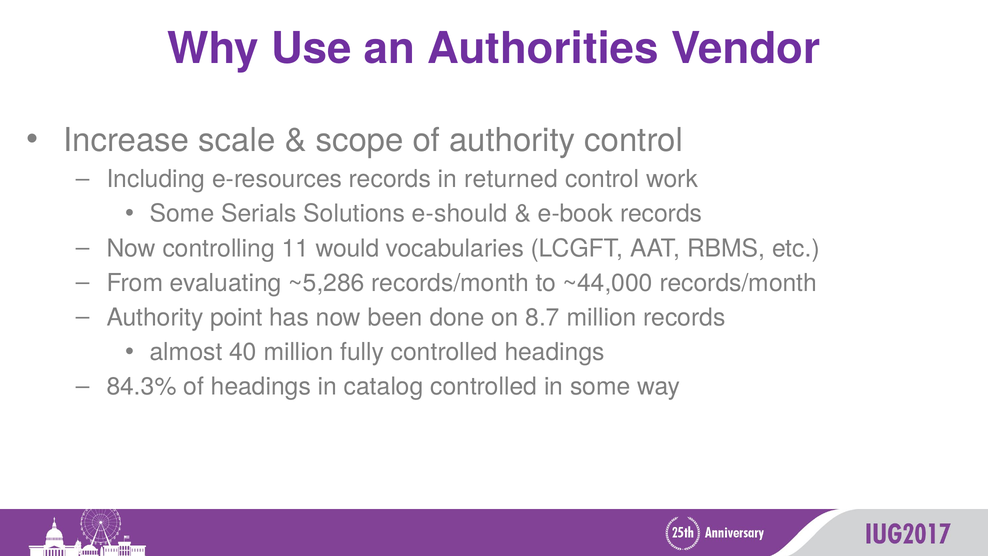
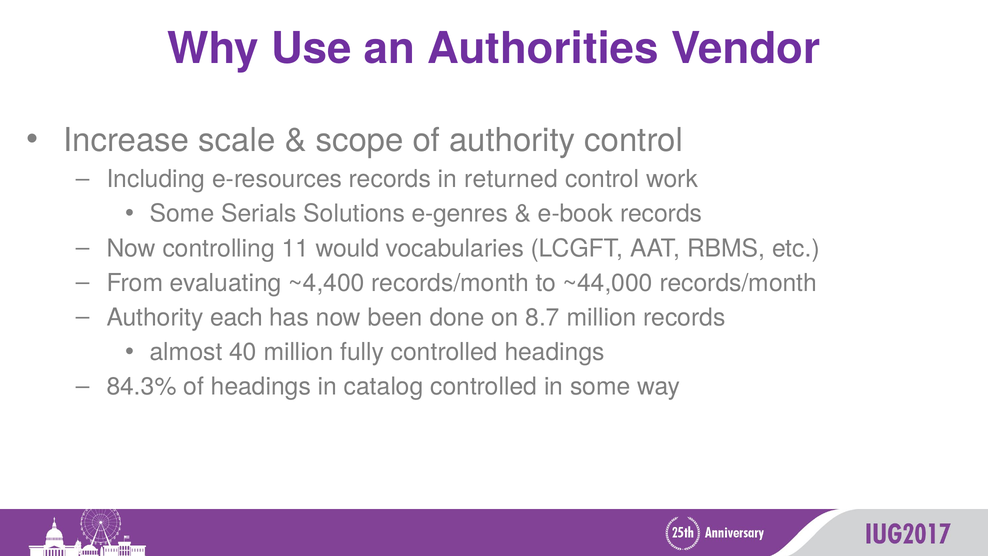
e-should: e-should -> e-genres
~5,286: ~5,286 -> ~4,400
point: point -> each
